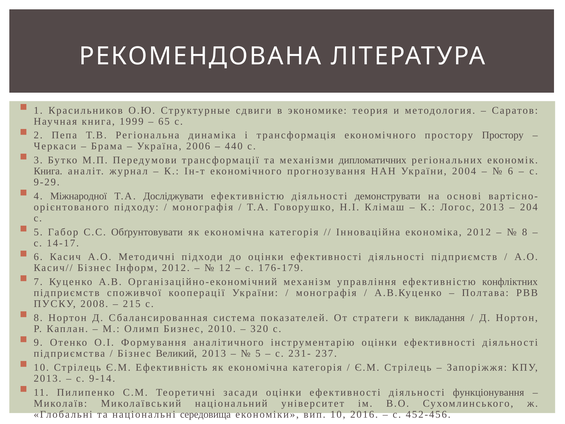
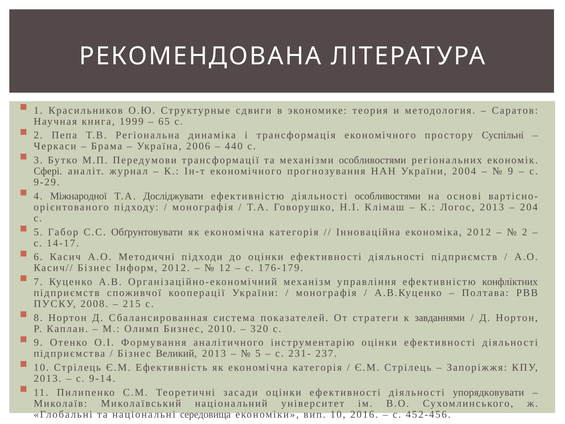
простору Простору: Простору -> Суспільні
механізми дипломатичних: дипломатичних -> особливостями
Книга at (48, 171): Книга -> Сфері
6 at (510, 171): 6 -> 9
діяльності демонструвати: демонструвати -> особливостями
8 at (525, 232): 8 -> 2
викладання: викладання -> завданнями
функціонування: функціонування -> упорядковувати
